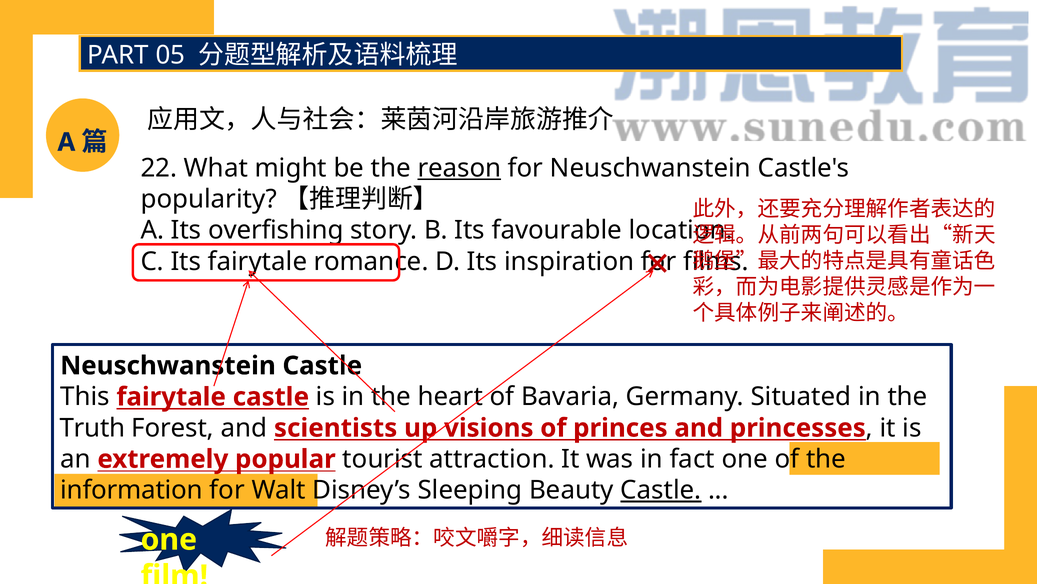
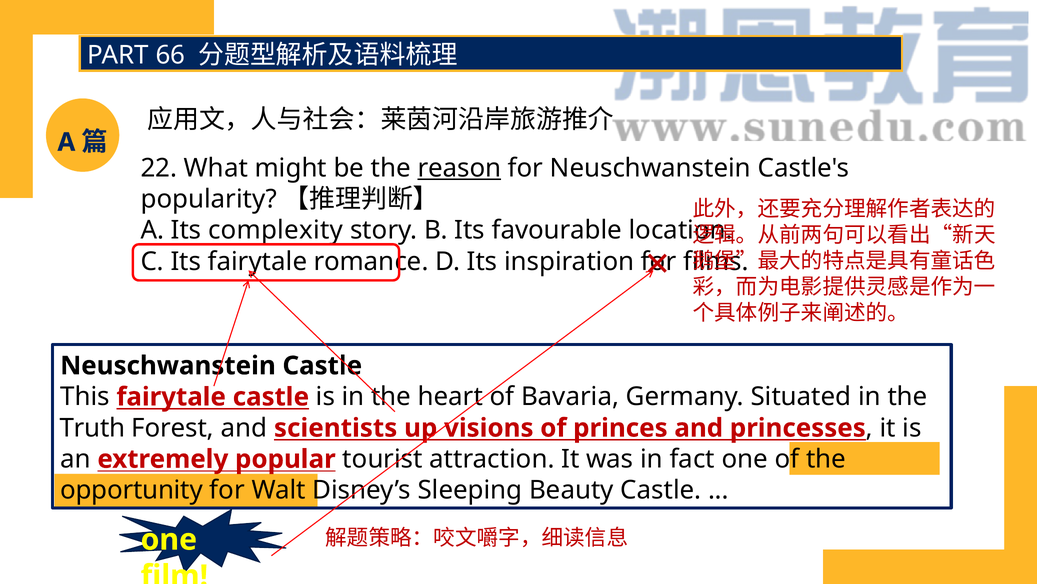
05: 05 -> 66
overfishing: overfishing -> complexity
information: information -> opportunity
Castle at (661, 490) underline: present -> none
